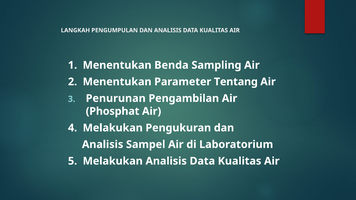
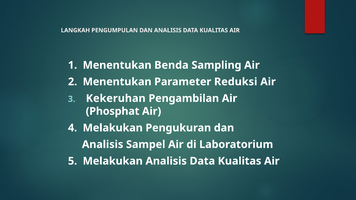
Tentang: Tentang -> Reduksi
Penurunan: Penurunan -> Kekeruhan
